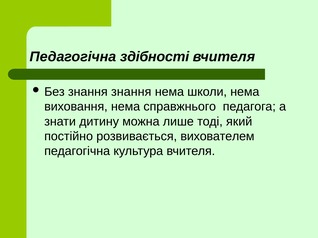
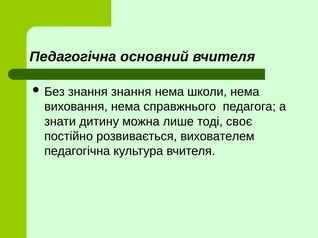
здібності: здібності -> основний
який: який -> своє
